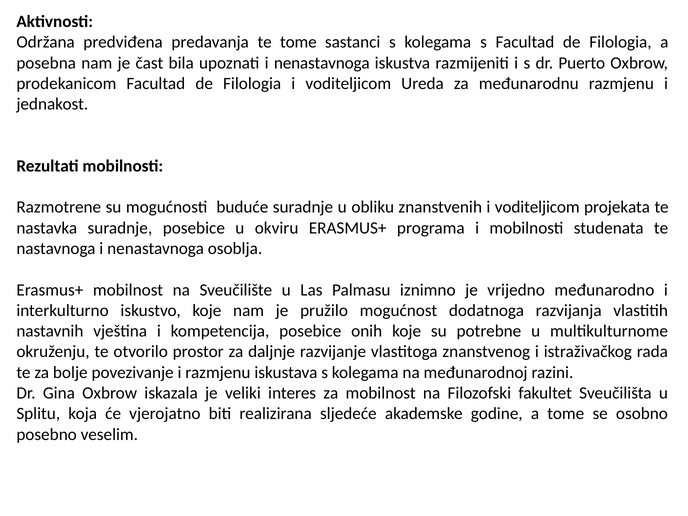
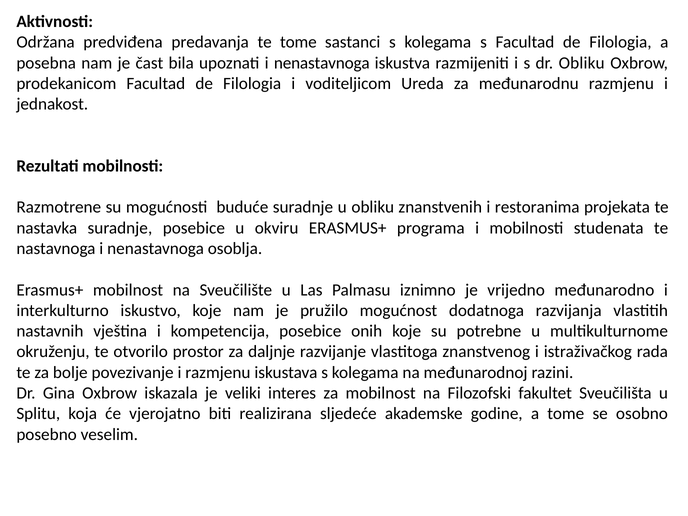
dr Puerto: Puerto -> Obliku
znanstvenih i voditeljicom: voditeljicom -> restoranima
